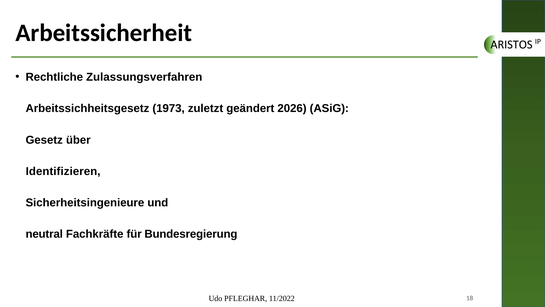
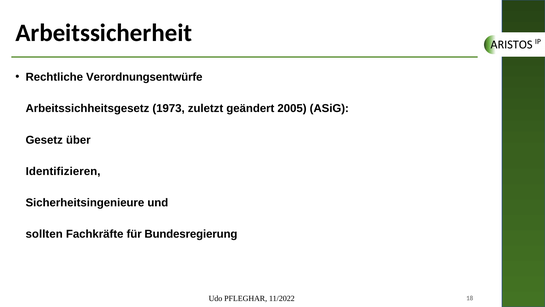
Zulassungsverfahren: Zulassungsverfahren -> Verordnungsentwürfe
2026: 2026 -> 2005
neutral: neutral -> sollten
